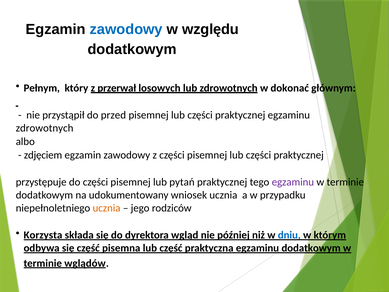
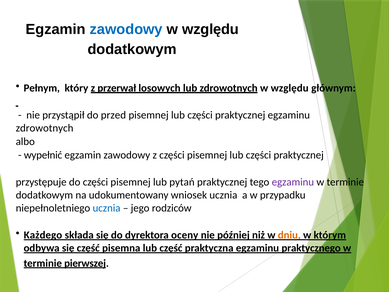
zdrowotnych w dokonać: dokonać -> względu
zdjęciem: zdjęciem -> wypełnić
ucznia at (107, 208) colour: orange -> blue
Korzysta: Korzysta -> Każdego
wgląd: wgląd -> oceny
dniu colour: blue -> orange
egzaminu dodatkowym: dodatkowym -> praktycznego
wglądów: wglądów -> pierwszej
